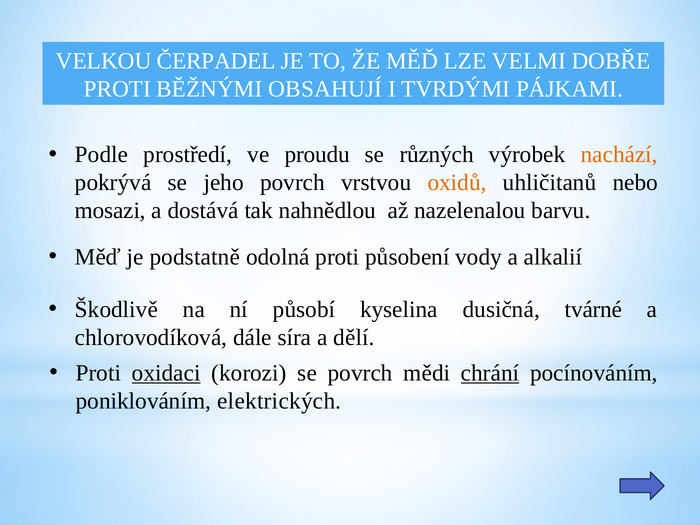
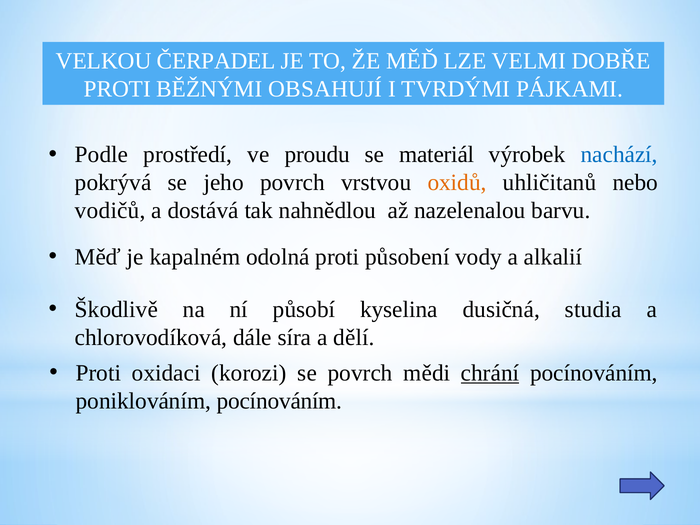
různých: různých -> materiál
nachází colour: orange -> blue
mosazi: mosazi -> vodičů
podstatně: podstatně -> kapalném
tvárné: tvárné -> studia
oxidaci underline: present -> none
poniklováním elektrických: elektrických -> pocínováním
